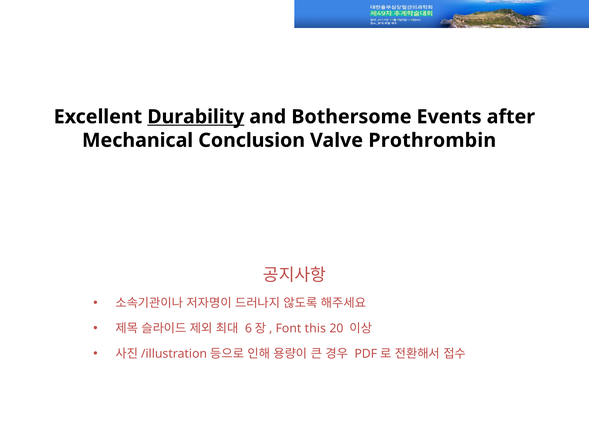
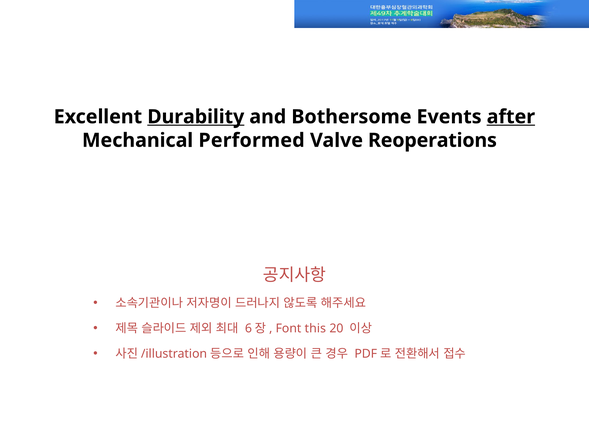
after underline: none -> present
Conclusion: Conclusion -> Performed
Prothrombin: Prothrombin -> Reoperations
